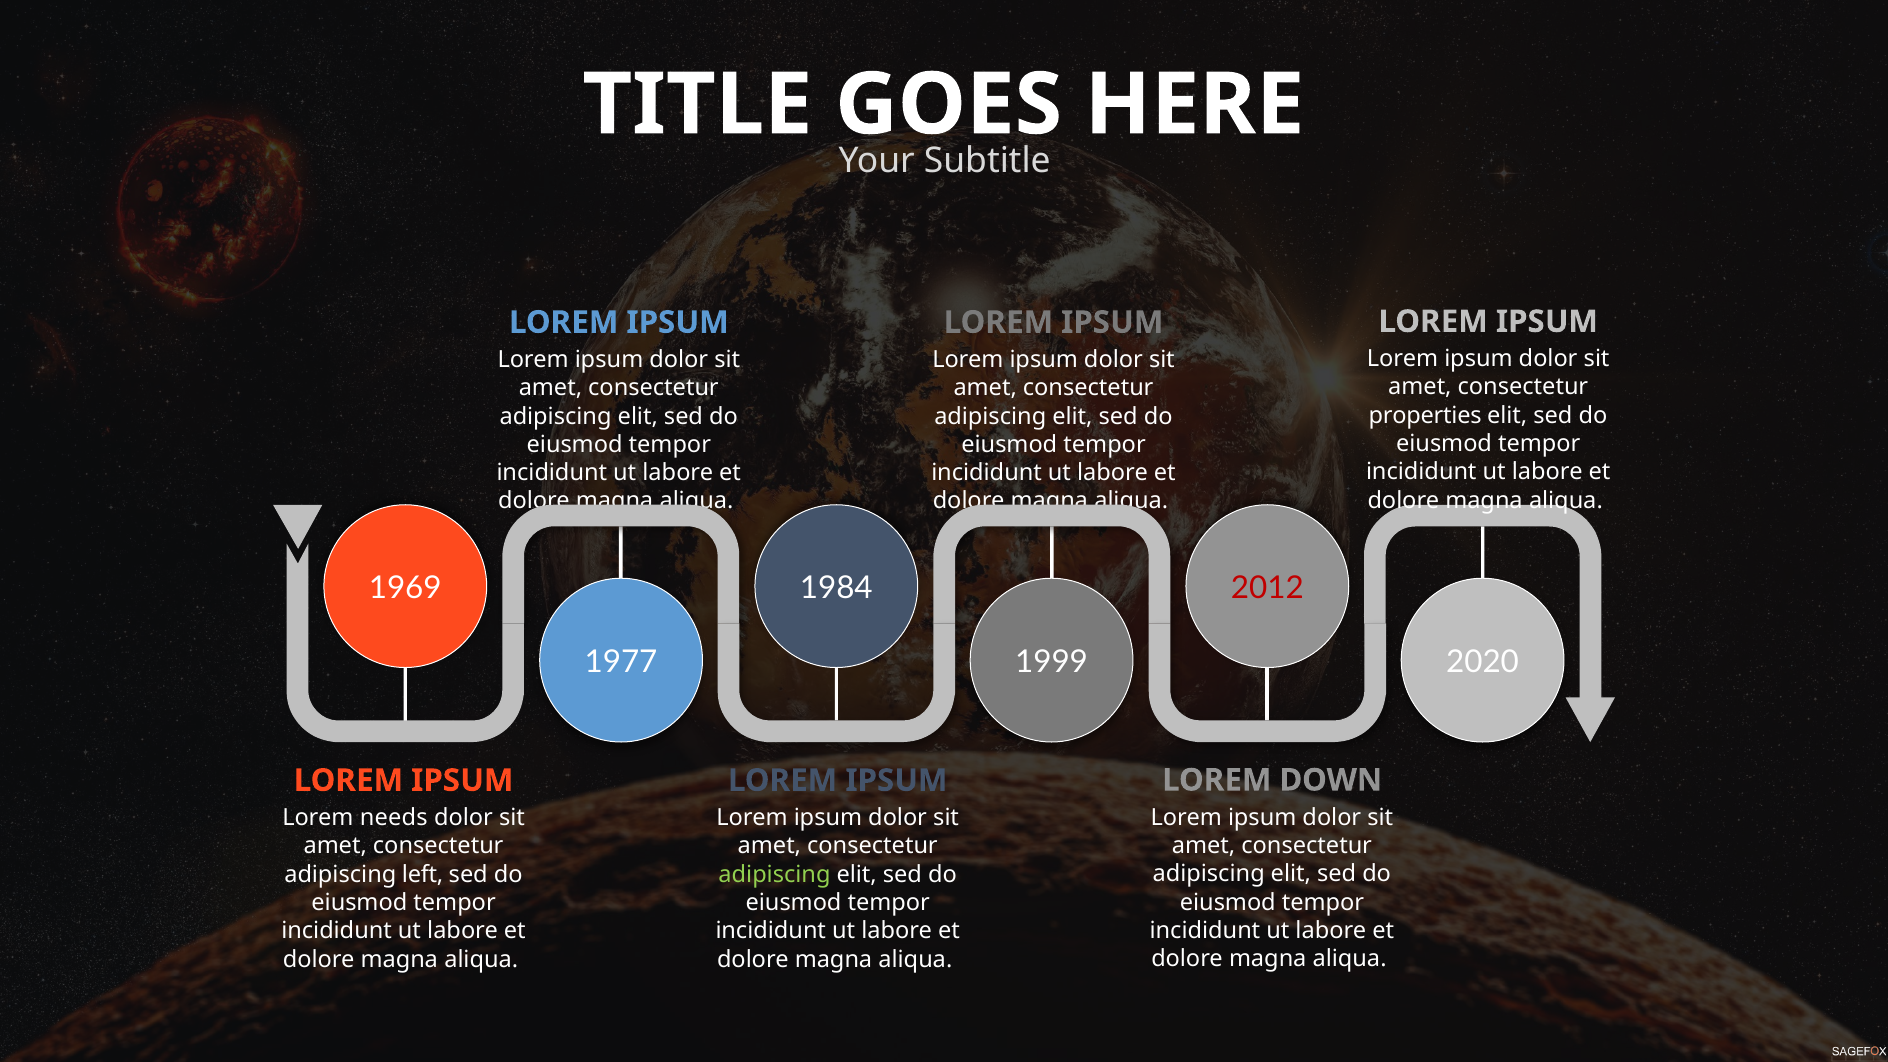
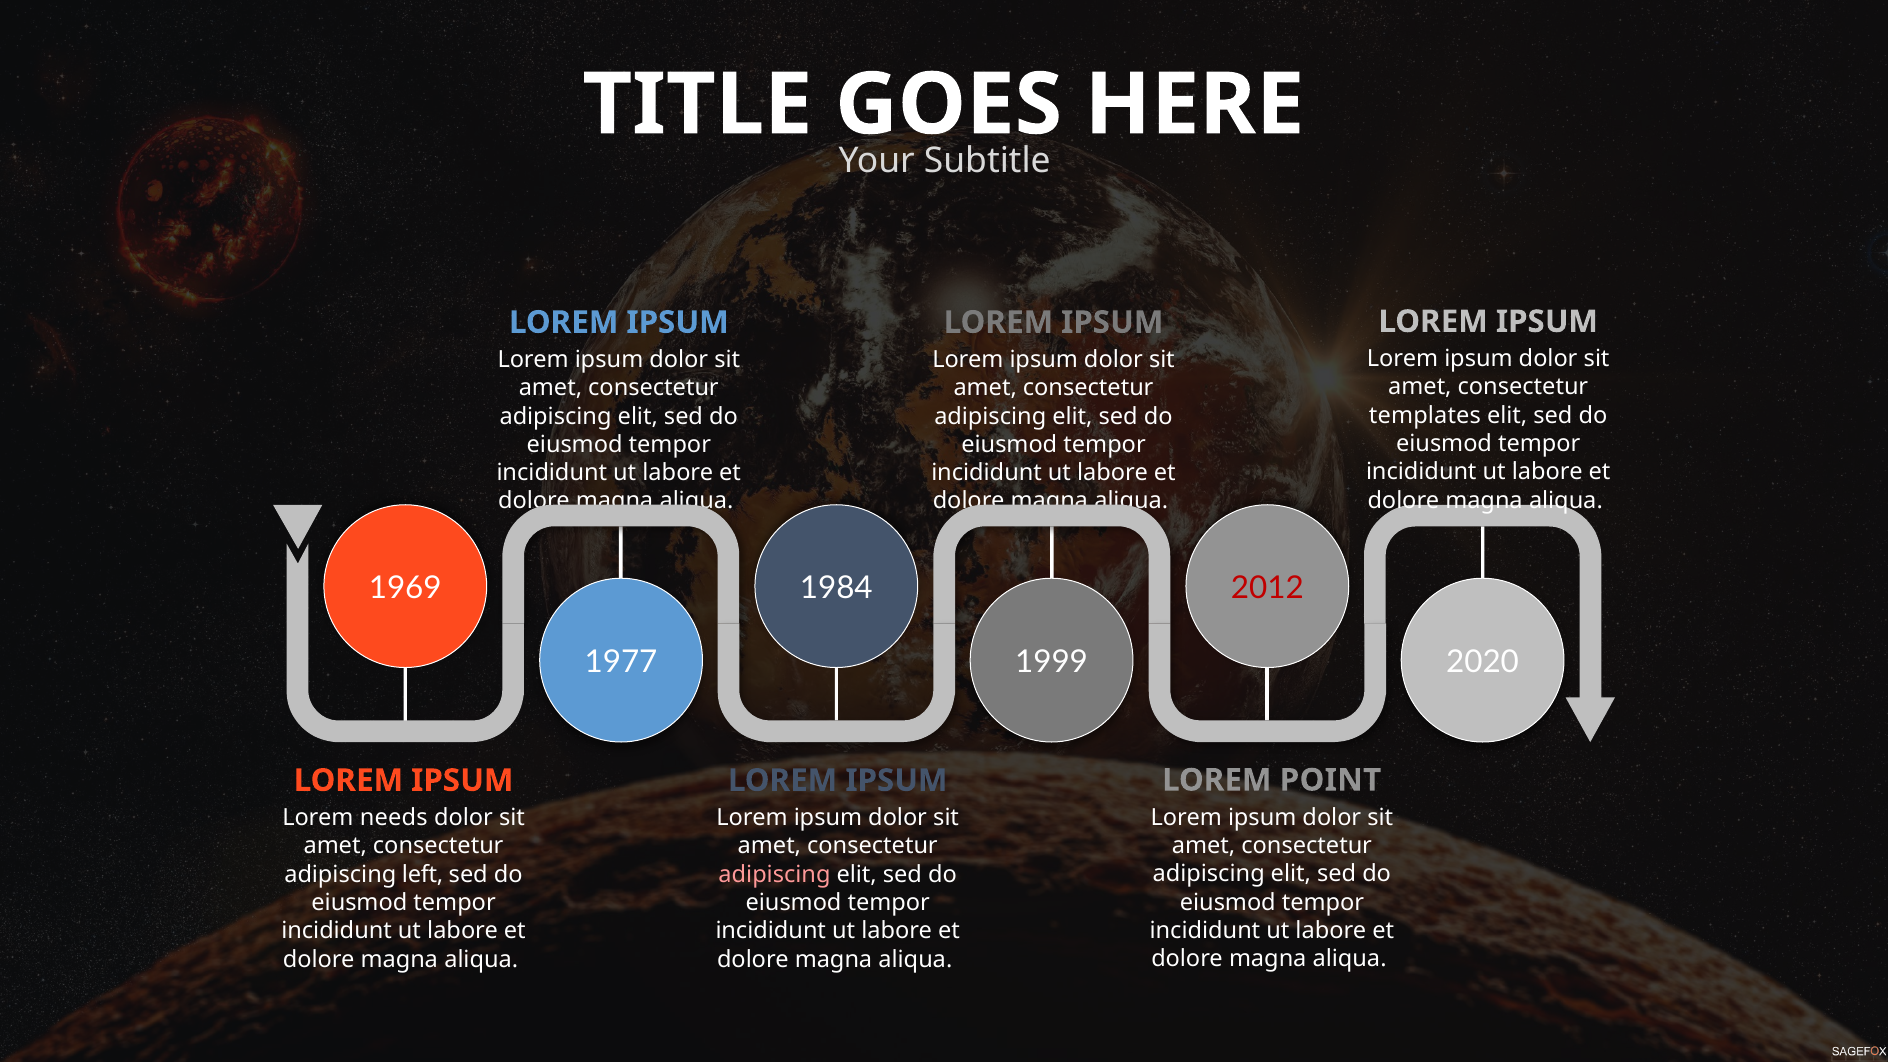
properties: properties -> templates
DOWN: DOWN -> POINT
adipiscing at (775, 874) colour: light green -> pink
